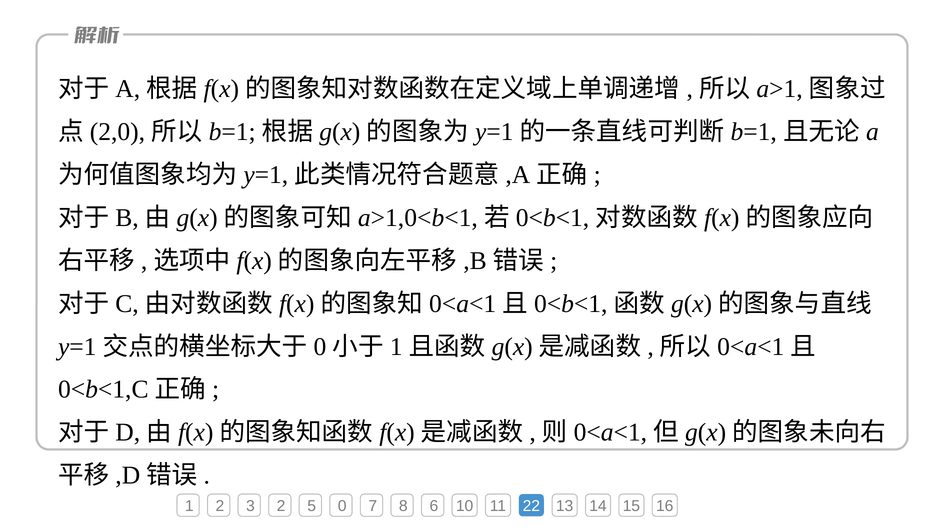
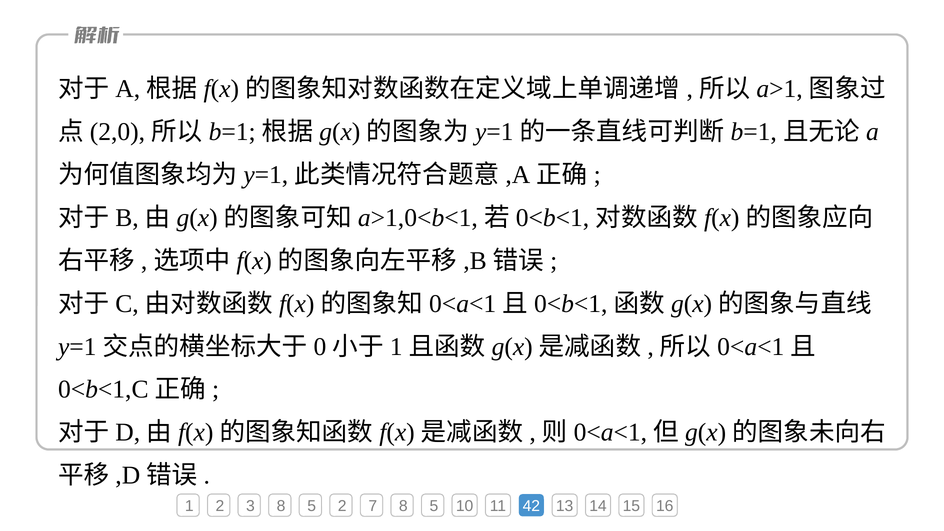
3 2: 2 -> 8
5 0: 0 -> 2
7 8 6: 6 -> 5
22: 22 -> 42
